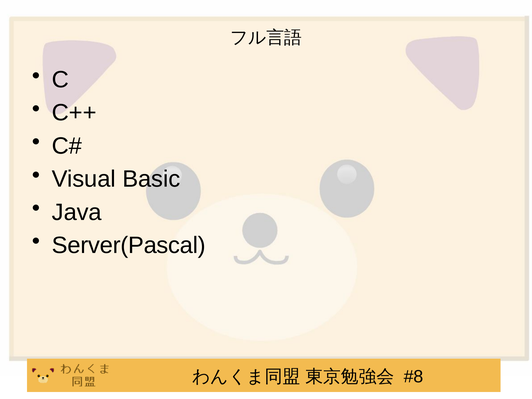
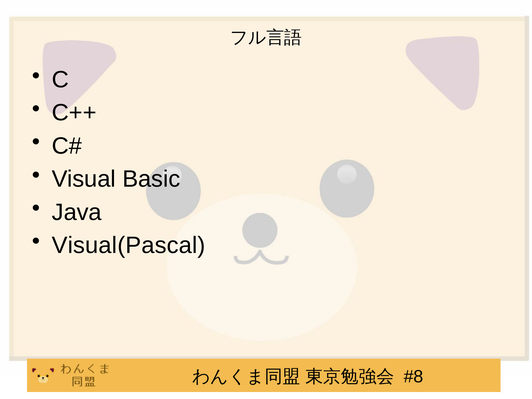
Server(Pascal: Server(Pascal -> Visual(Pascal
